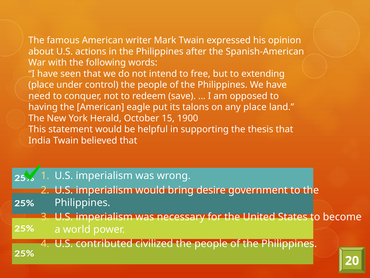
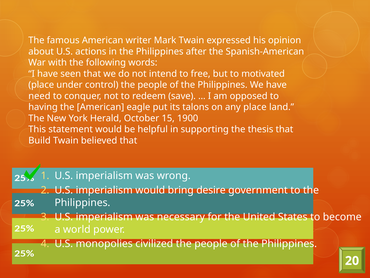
extending: extending -> motivated
India: India -> Build
contributed: contributed -> monopolies
